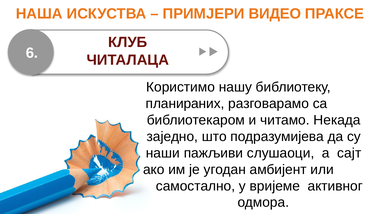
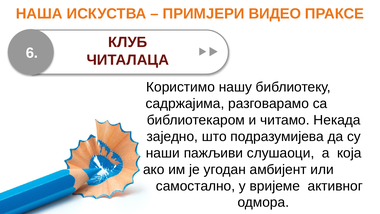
планираних: планираних -> садржајима
сајт: сајт -> која
